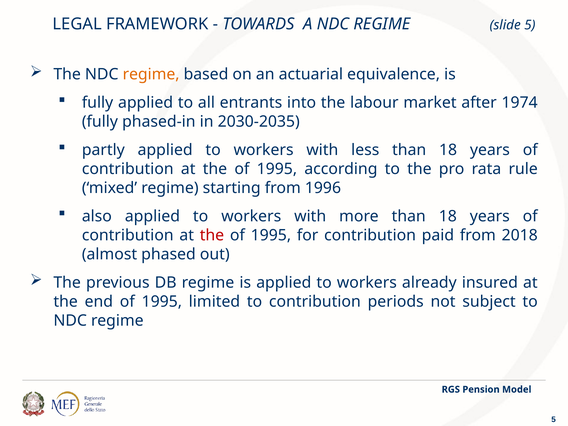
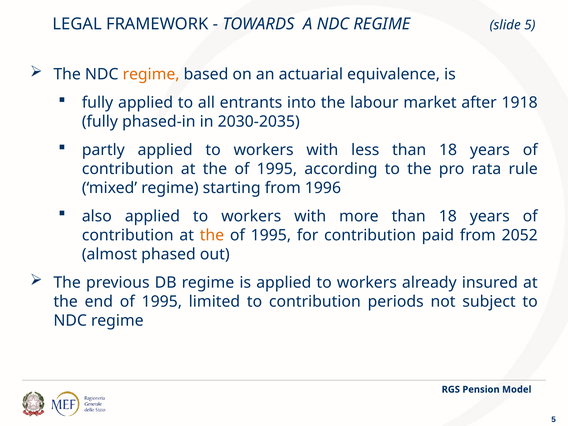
1974: 1974 -> 1918
the at (212, 235) colour: red -> orange
2018: 2018 -> 2052
